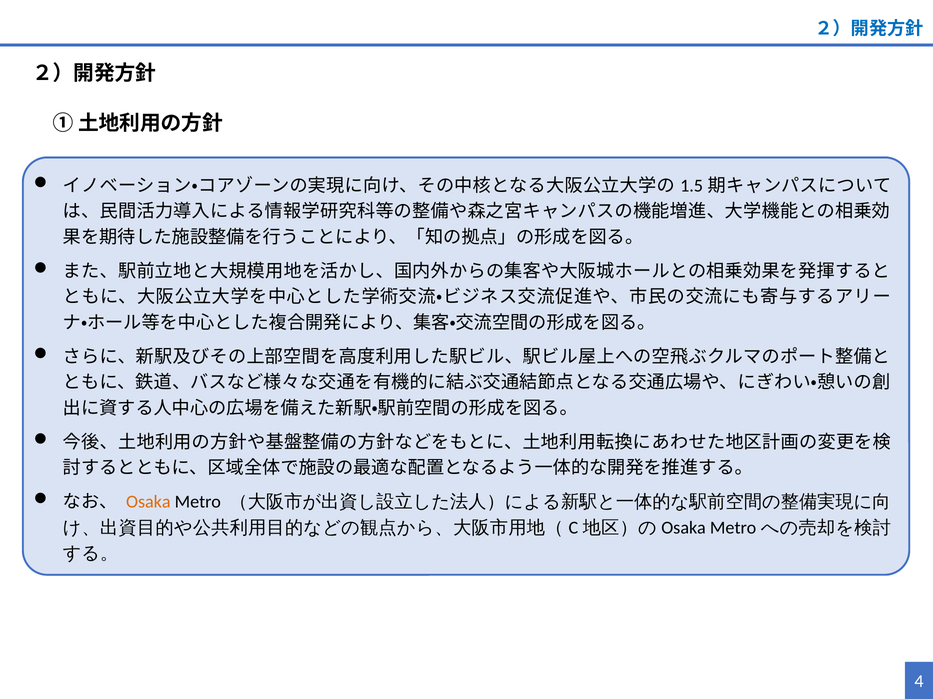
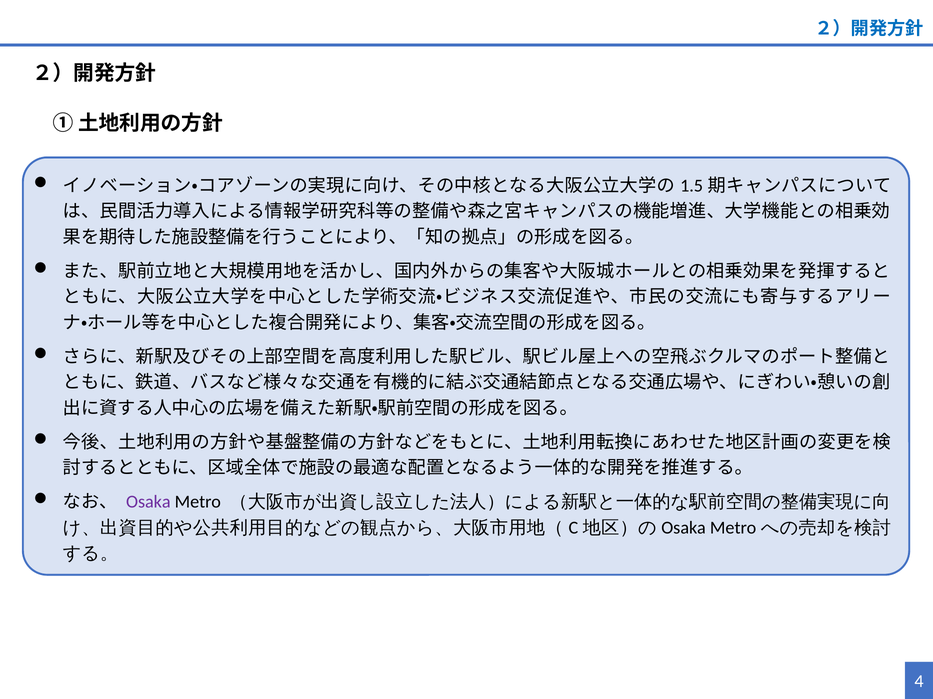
Osaka at (148, 502) colour: orange -> purple
